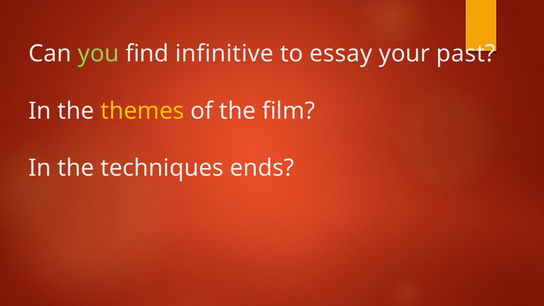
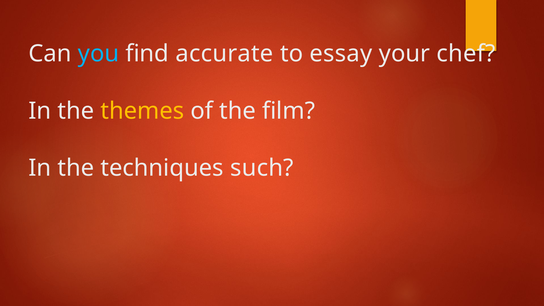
you colour: light green -> light blue
infinitive: infinitive -> accurate
past: past -> chef
ends: ends -> such
